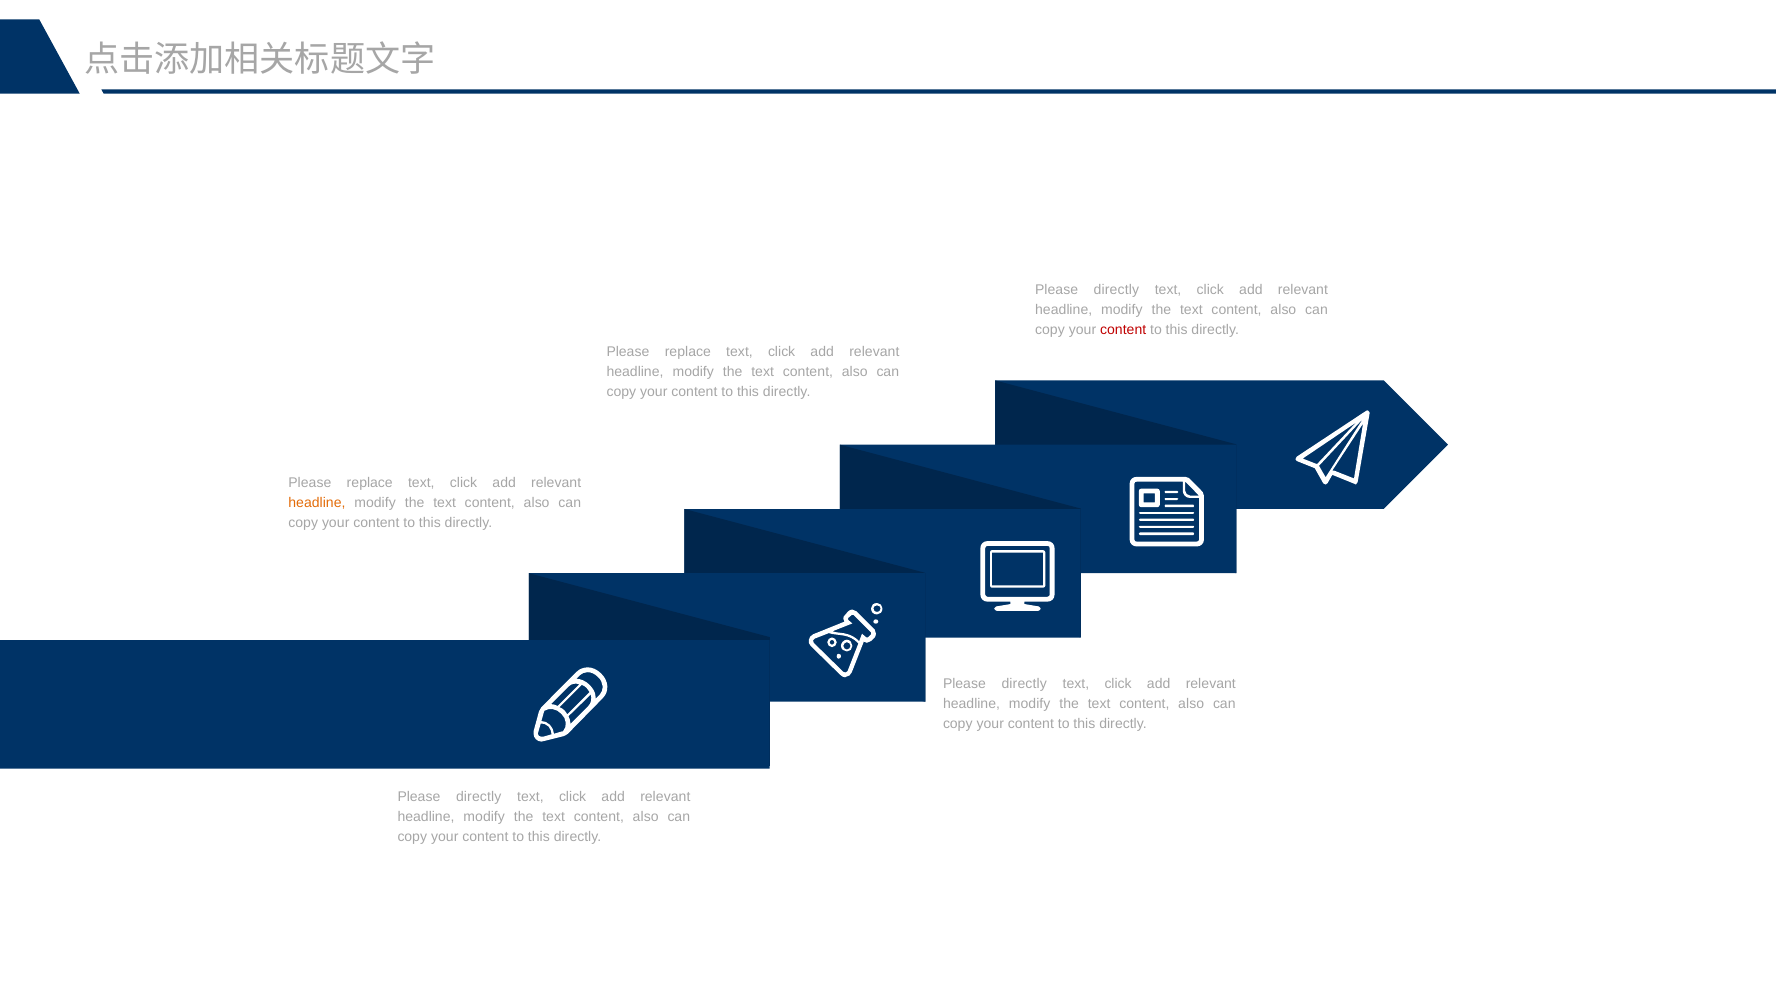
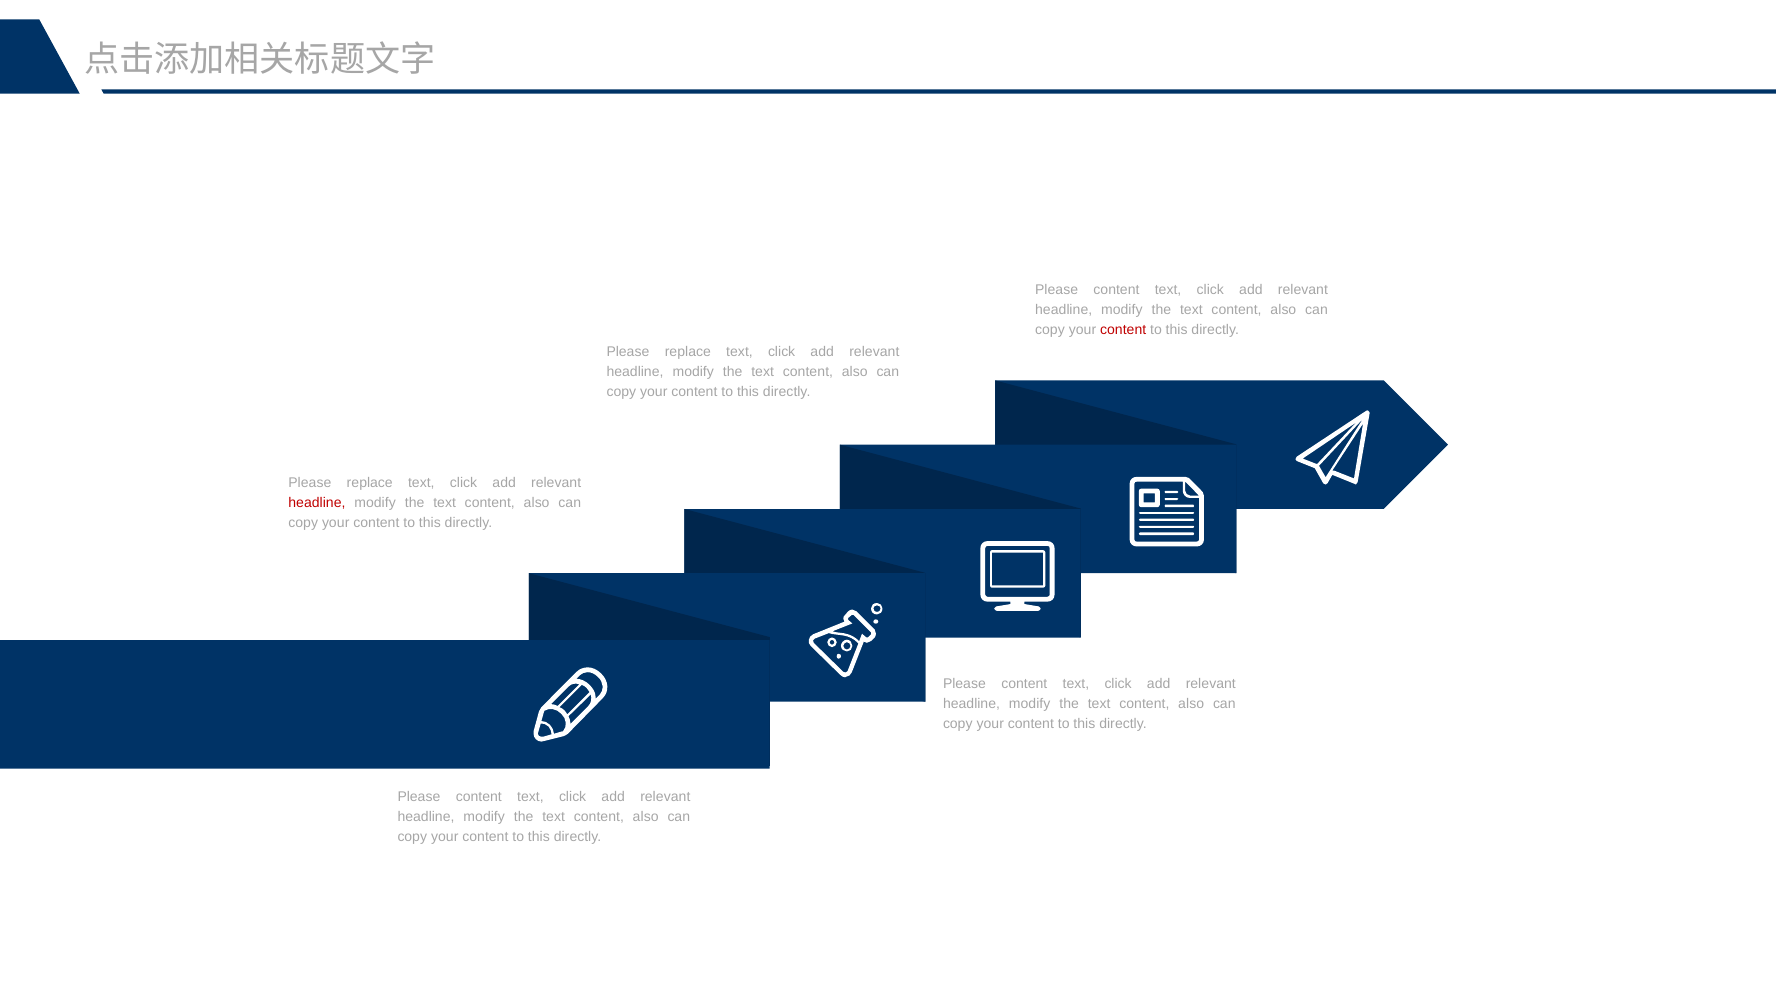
directly at (1116, 290): directly -> content
headline at (317, 503) colour: orange -> red
directly at (1024, 684): directly -> content
directly at (479, 797): directly -> content
